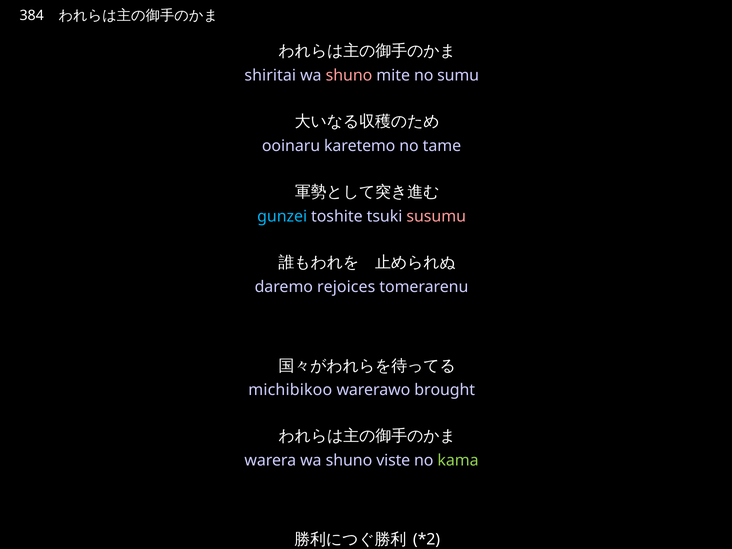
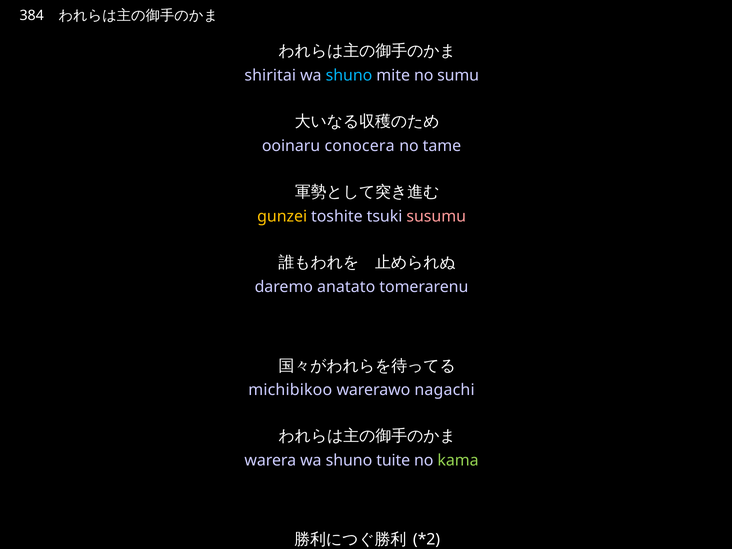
shuno at (349, 75) colour: pink -> light blue
karetemo: karetemo -> conocera
gunzei colour: light blue -> yellow
rejoices: rejoices -> anatato
brought: brought -> nagachi
viste: viste -> tuite
